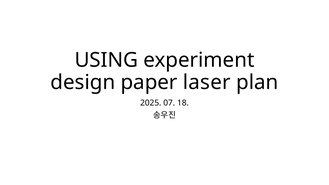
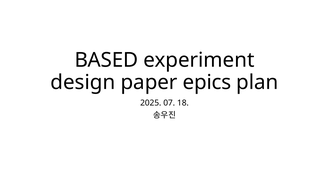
USING: USING -> BASED
laser: laser -> epics
